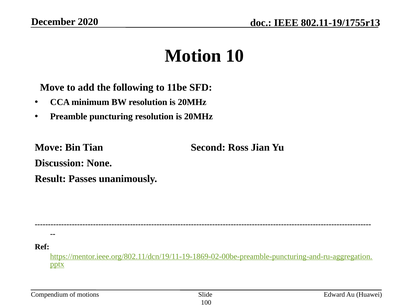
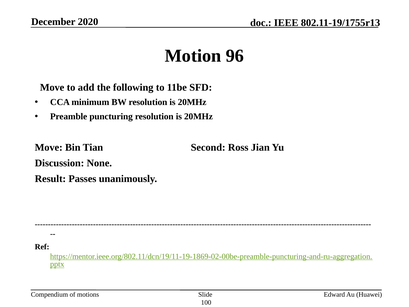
10: 10 -> 96
